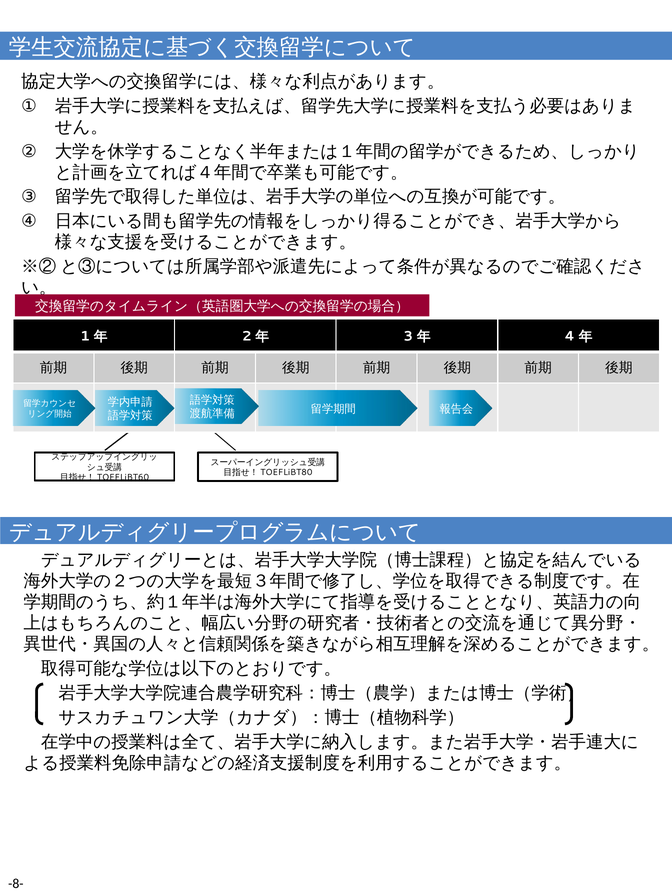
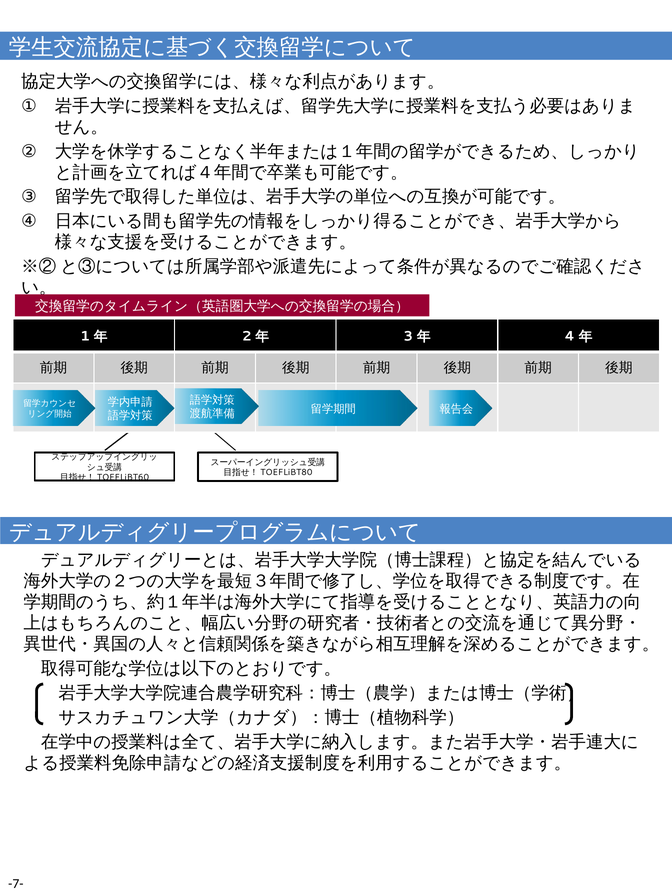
-8-: -8- -> -7-
